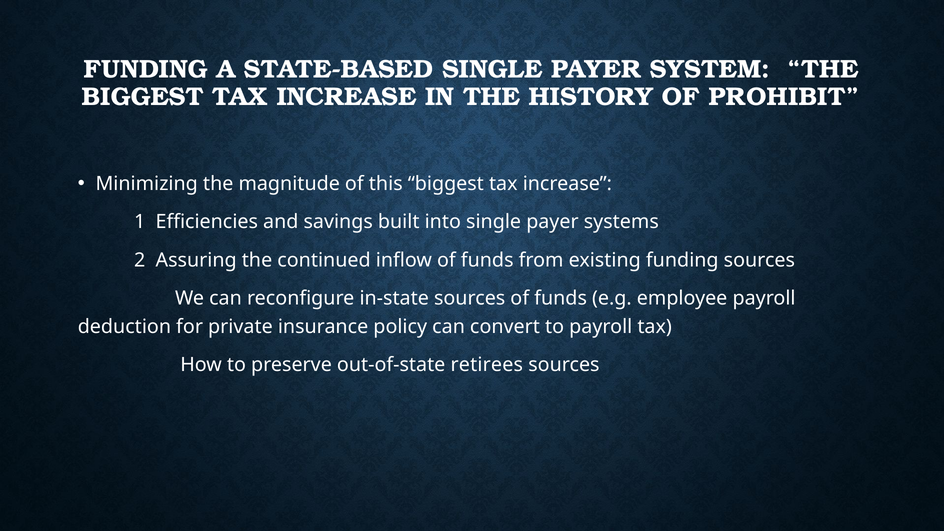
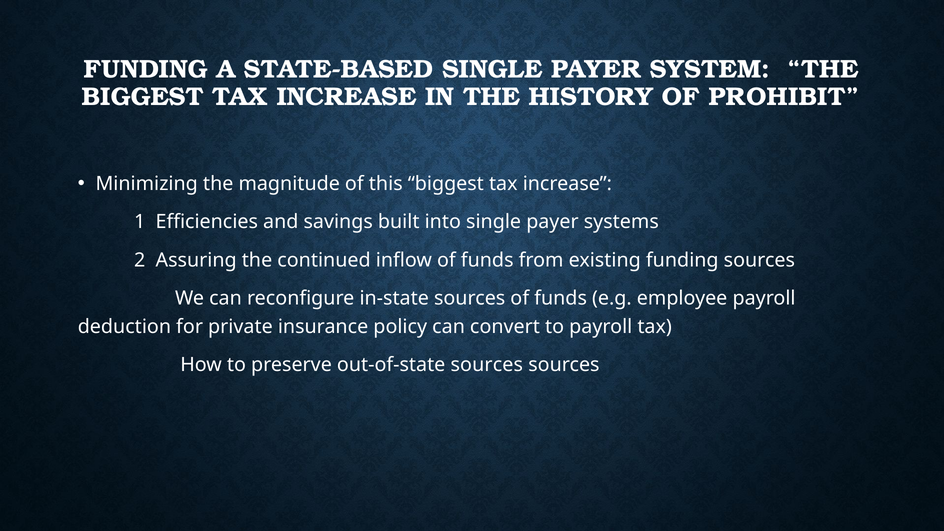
out-of-state retirees: retirees -> sources
